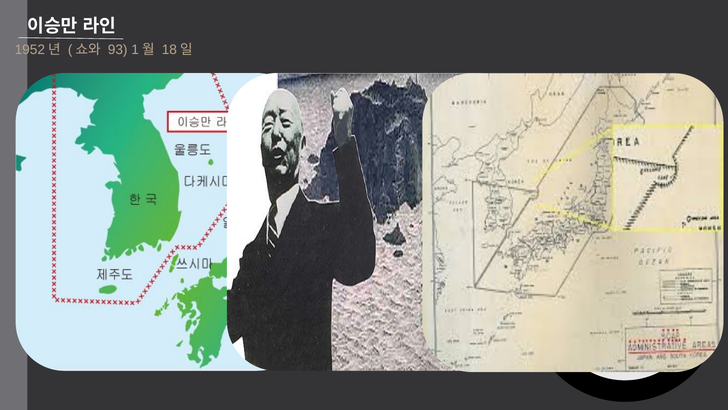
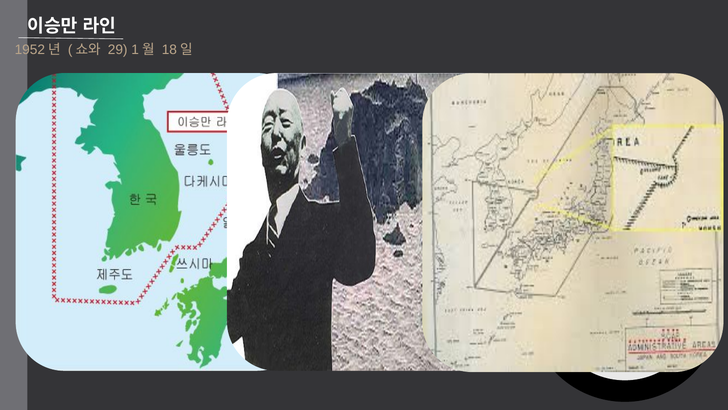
93: 93 -> 29
